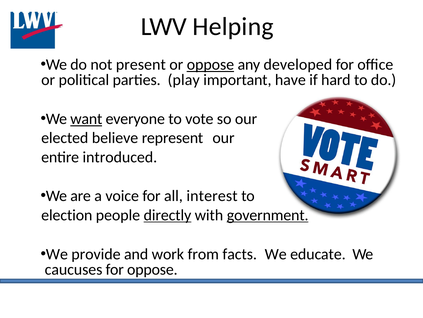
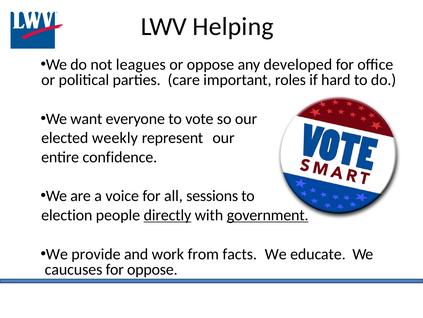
present: present -> leagues
oppose at (210, 64) underline: present -> none
play: play -> care
have: have -> roles
want underline: present -> none
believe: believe -> weekly
introduced: introduced -> confidence
interest: interest -> sessions
